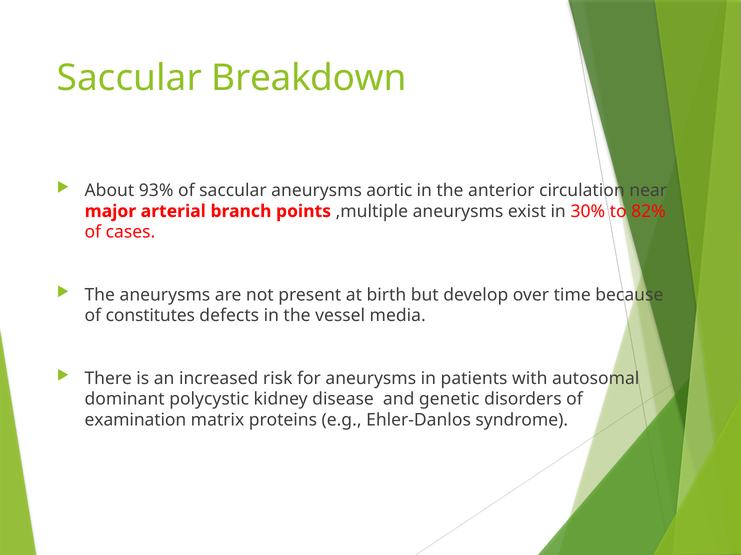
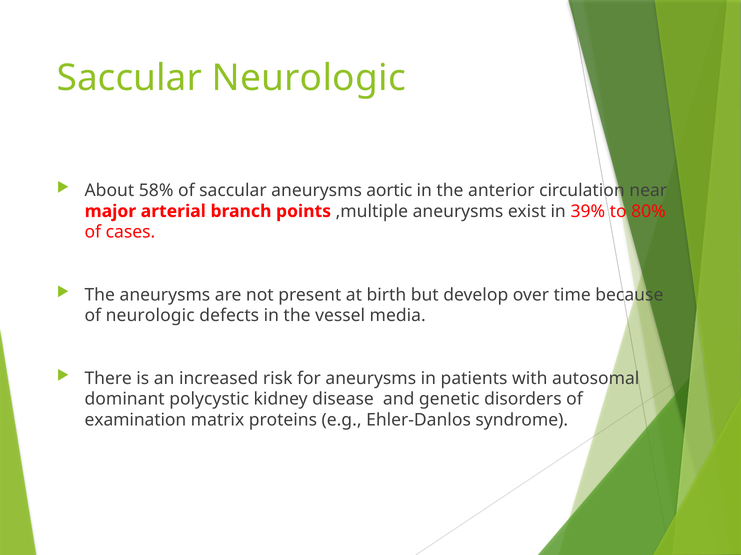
Saccular Breakdown: Breakdown -> Neurologic
93%: 93% -> 58%
30%: 30% -> 39%
82%: 82% -> 80%
of constitutes: constitutes -> neurologic
